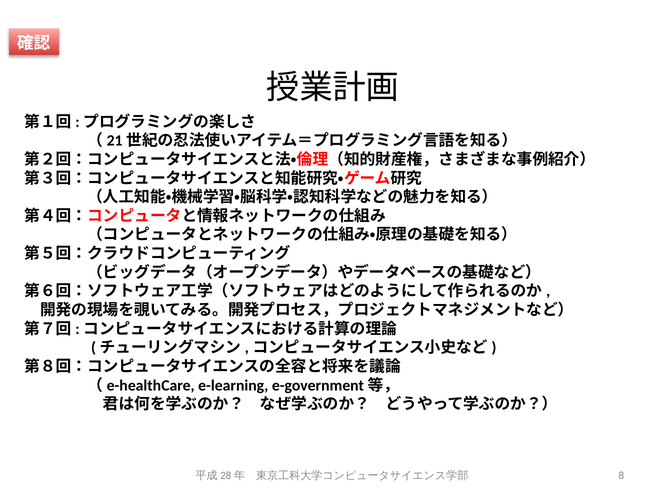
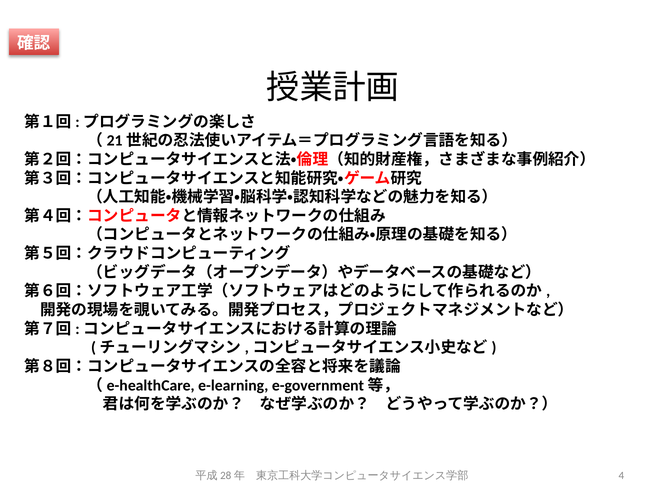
8: 8 -> 4
